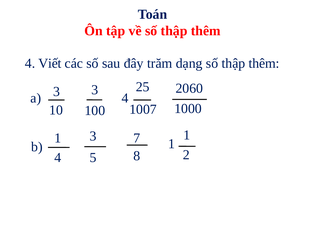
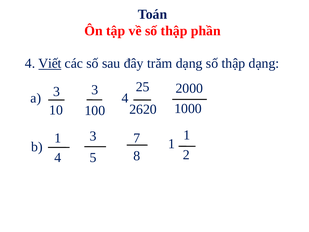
về số thập thêm: thêm -> phần
Viết underline: none -> present
dạng số thập thêm: thêm -> dạng
2060: 2060 -> 2000
1007: 1007 -> 2620
